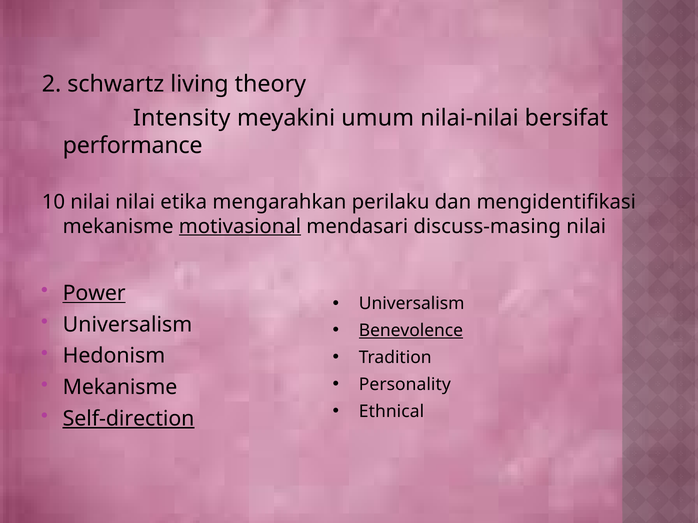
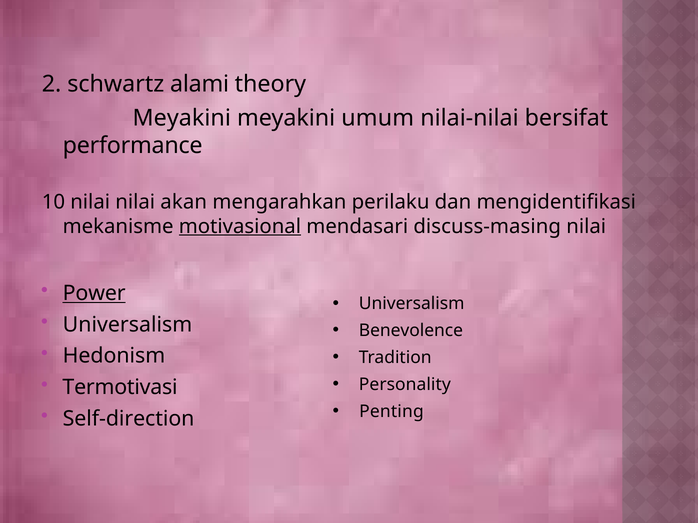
living: living -> alami
Intensity at (182, 118): Intensity -> Meyakini
etika: etika -> akan
Benevolence underline: present -> none
Mekanisme at (120, 388): Mekanisme -> Termotivasi
Ethnical: Ethnical -> Penting
Self-direction underline: present -> none
